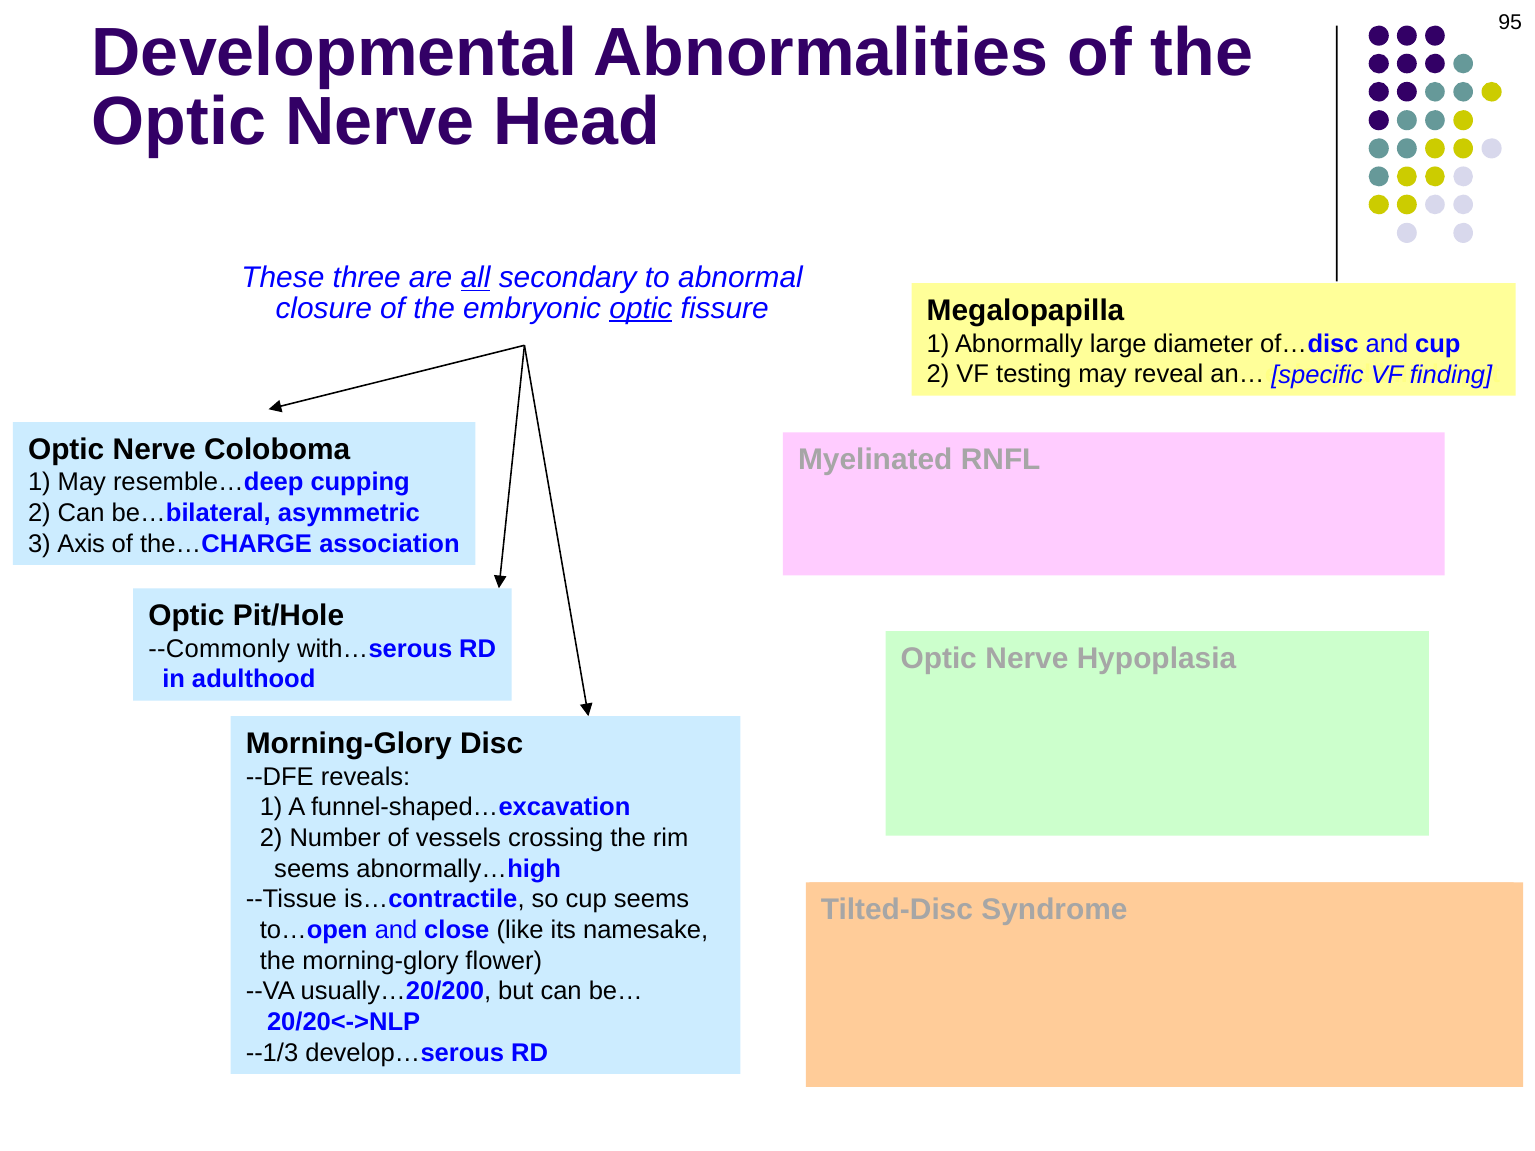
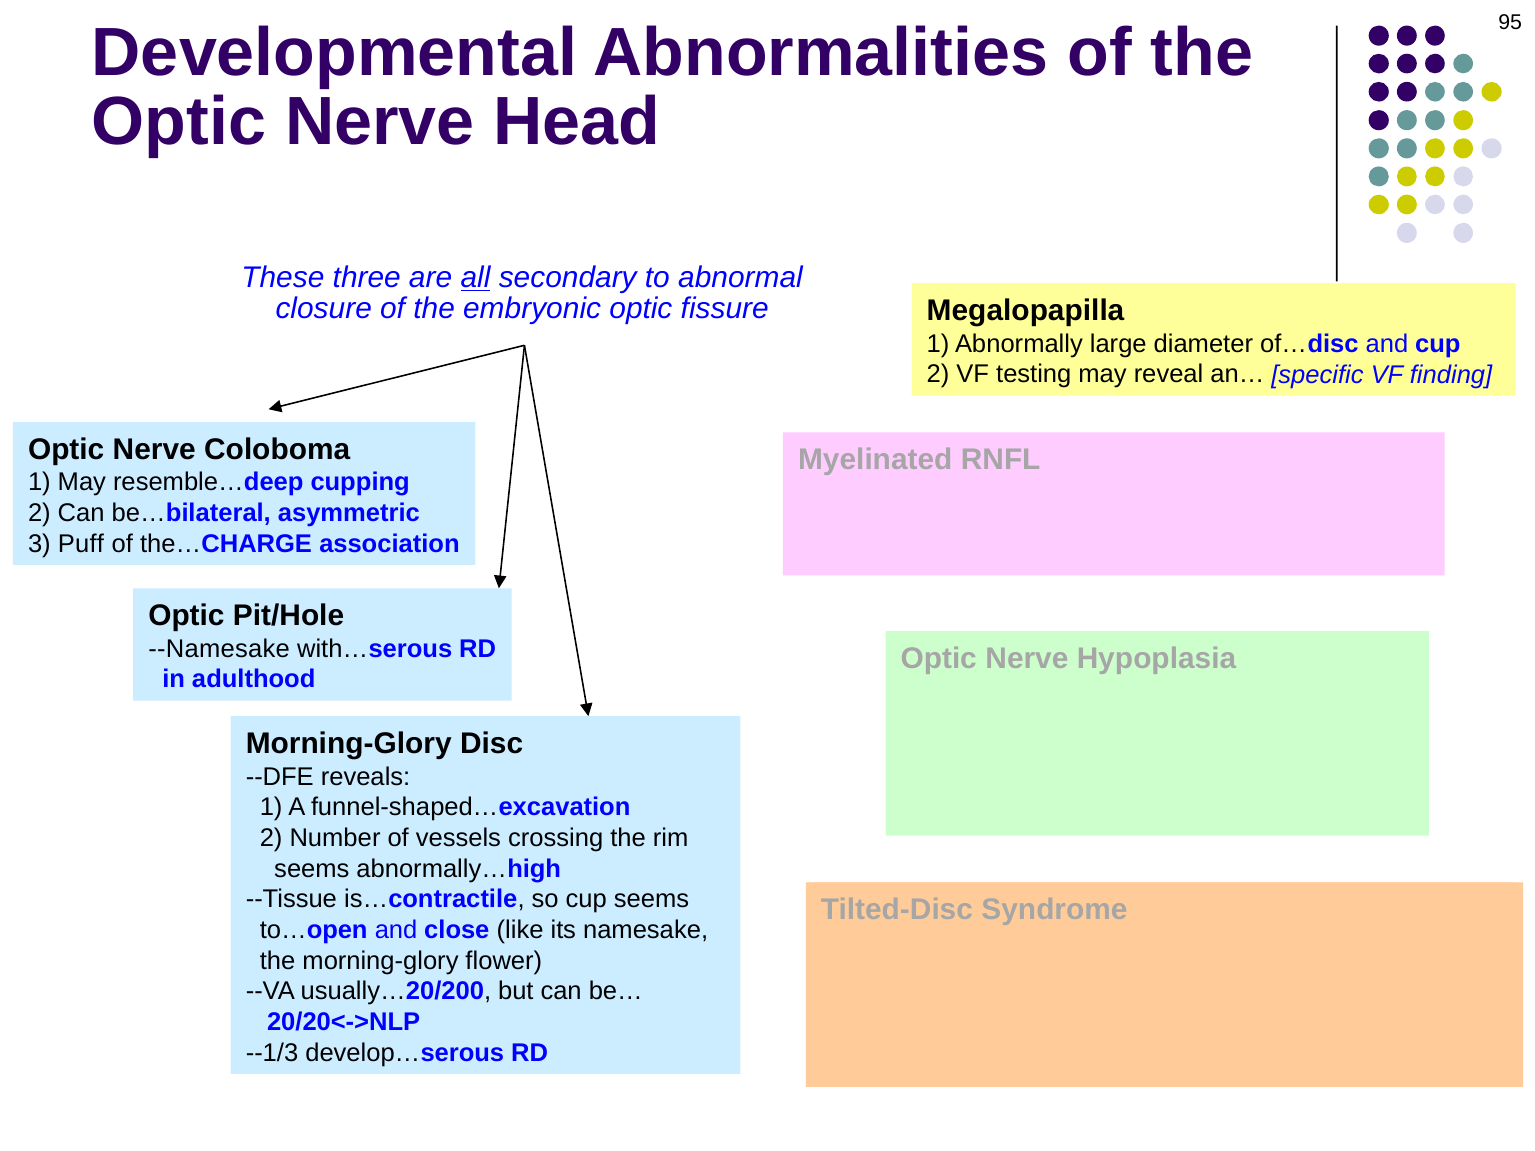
optic at (641, 308) underline: present -> none
Axis: Axis -> Puff
--Commonly: --Commonly -> --Namesake
